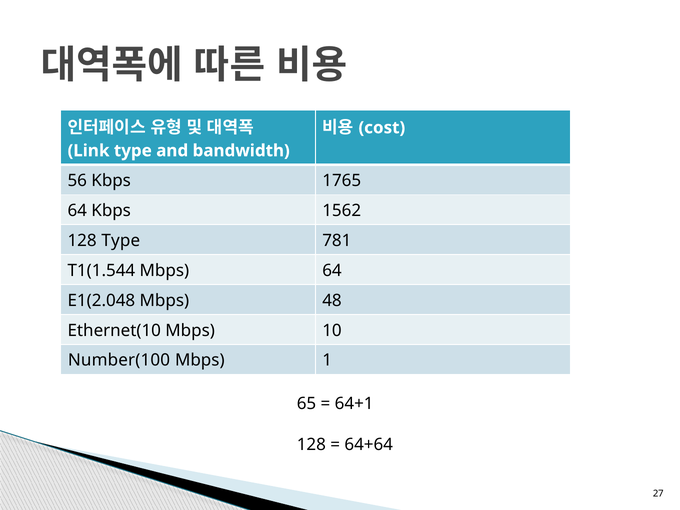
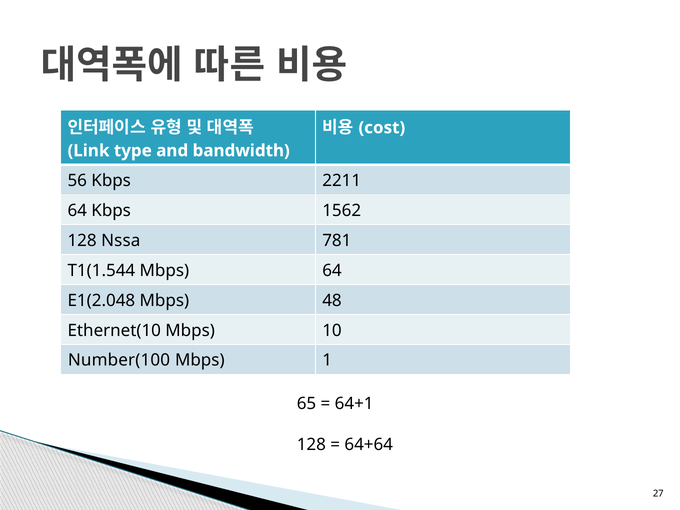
1765: 1765 -> 2211
128 Type: Type -> Nssa
